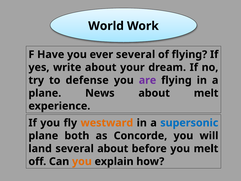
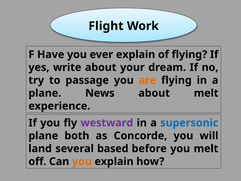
World: World -> Flight
ever several: several -> explain
defense: defense -> passage
are colour: purple -> orange
westward colour: orange -> purple
several about: about -> based
